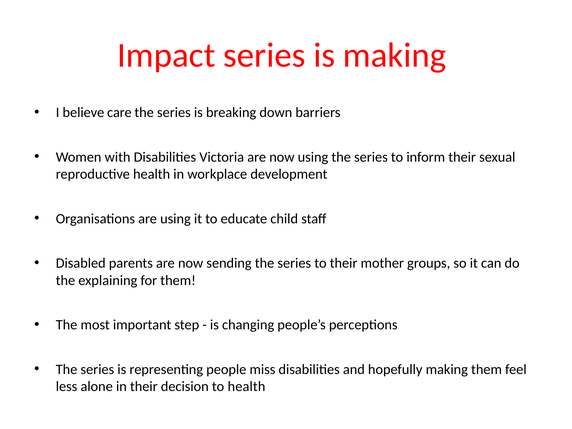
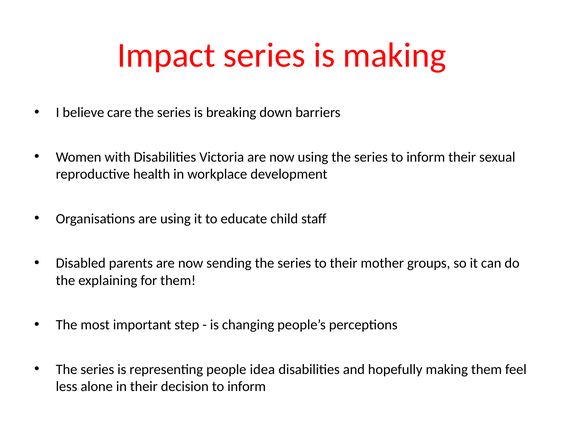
miss: miss -> idea
decision to health: health -> inform
